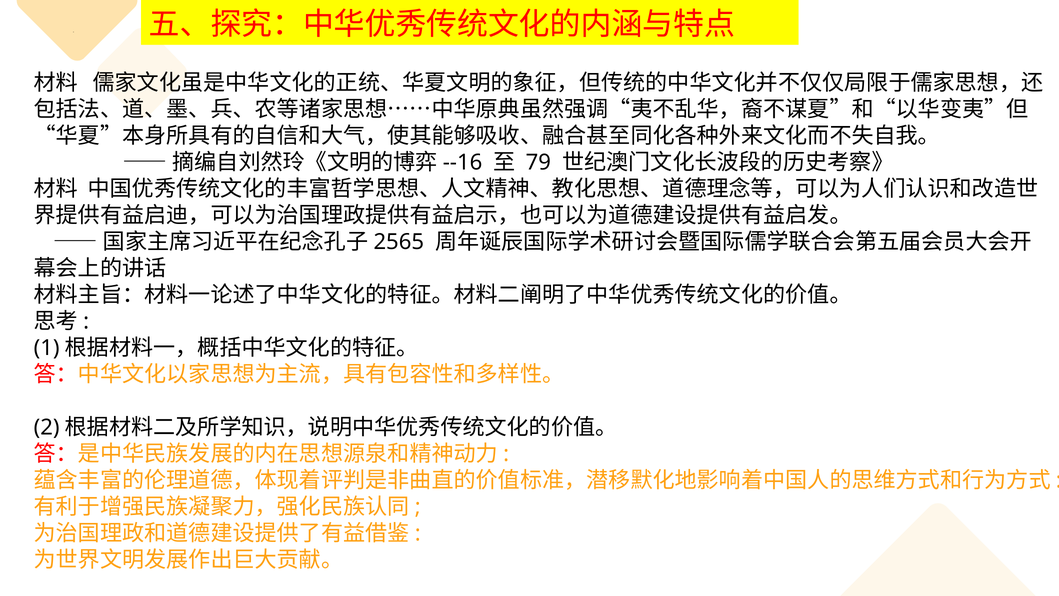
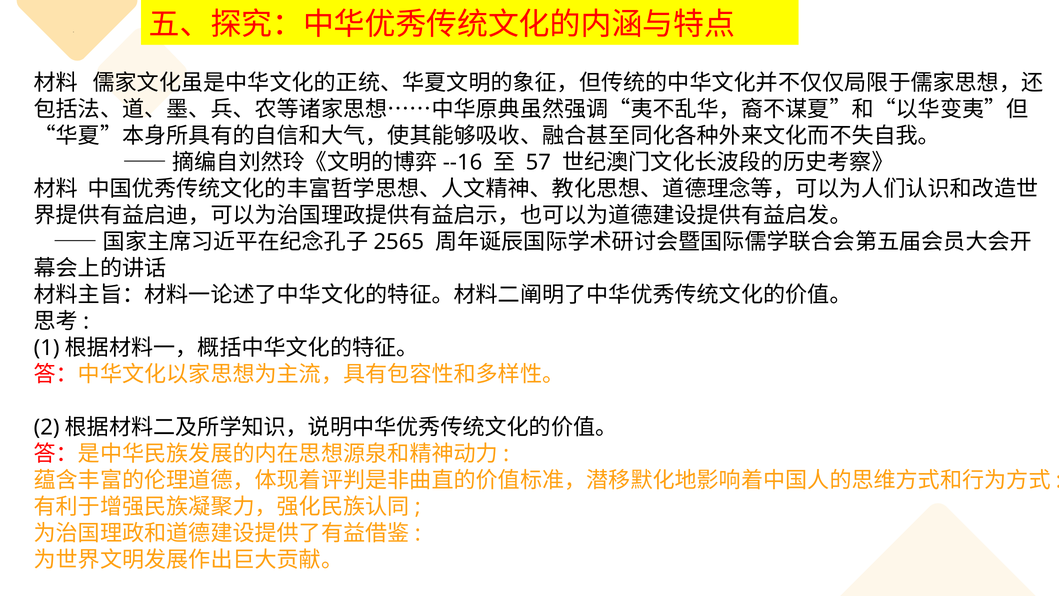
79: 79 -> 57
